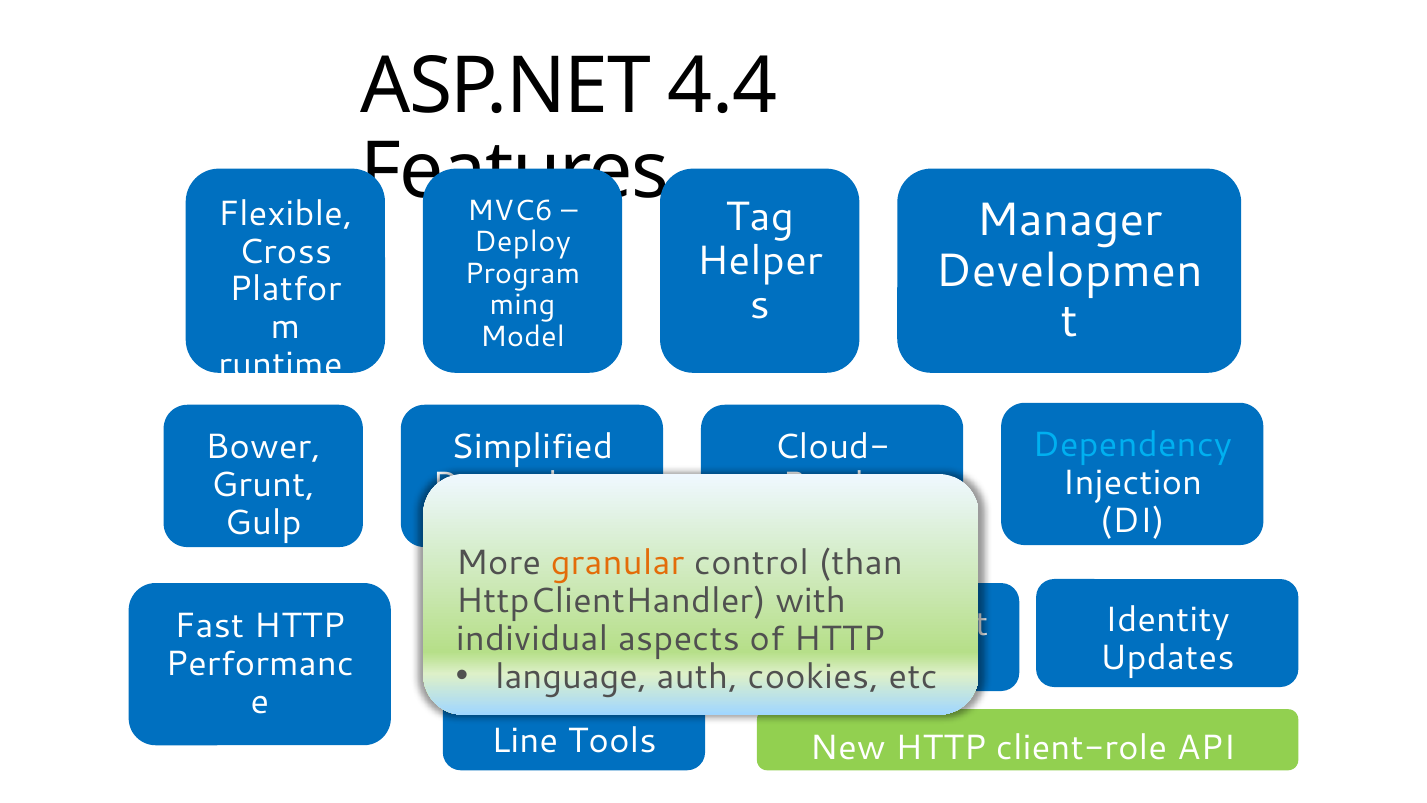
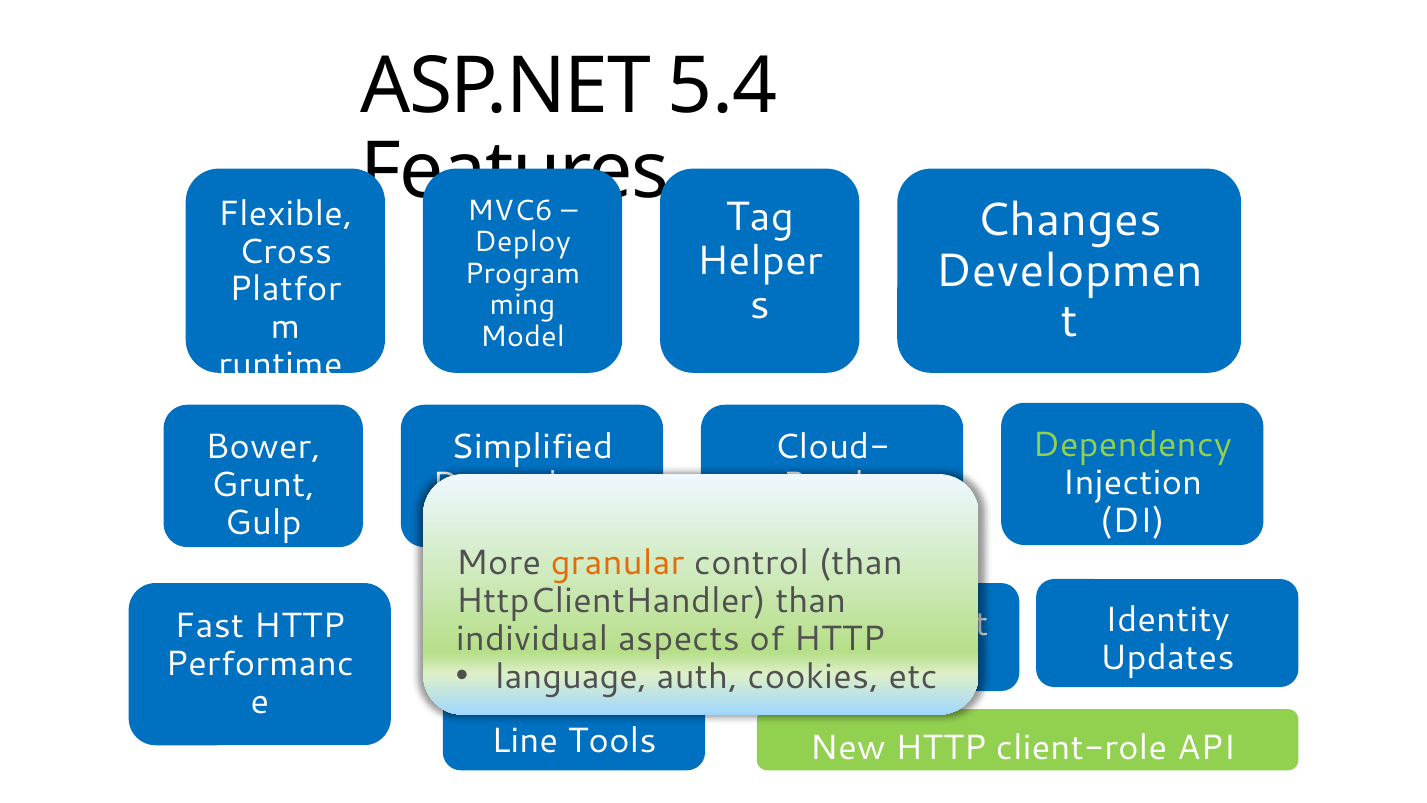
4.4: 4.4 -> 5.4
Manager: Manager -> Changes
Dependency at (1132, 445) colour: light blue -> light green
with at (811, 601): with -> than
